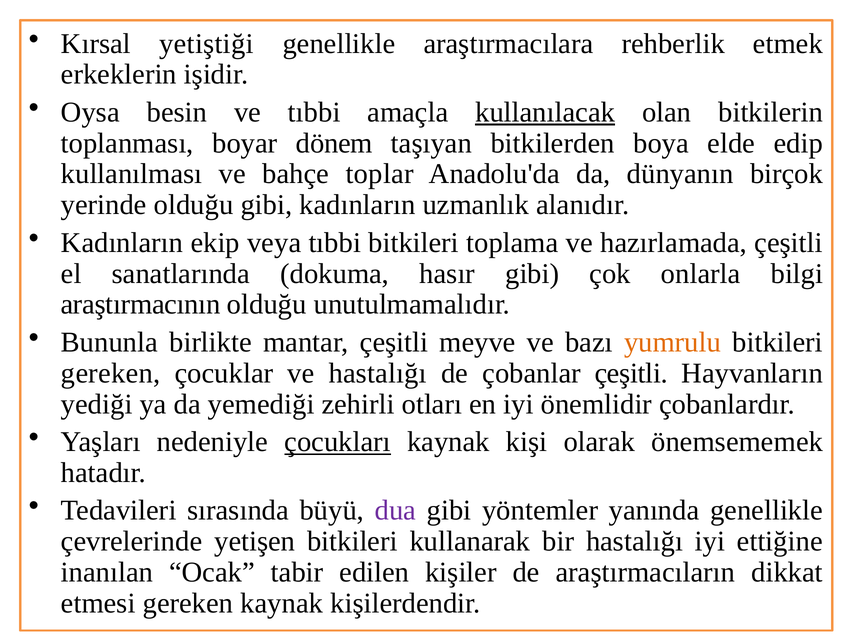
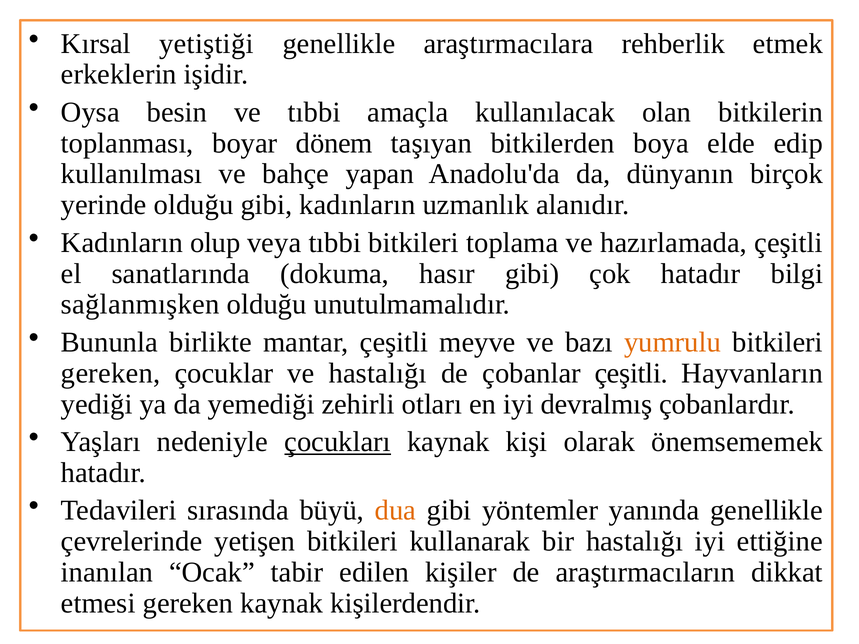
kullanılacak underline: present -> none
toplar: toplar -> yapan
ekip: ekip -> olup
çok onlarla: onlarla -> hatadır
araştırmacının: araştırmacının -> sağlanmışken
önemlidir: önemlidir -> devralmış
dua colour: purple -> orange
